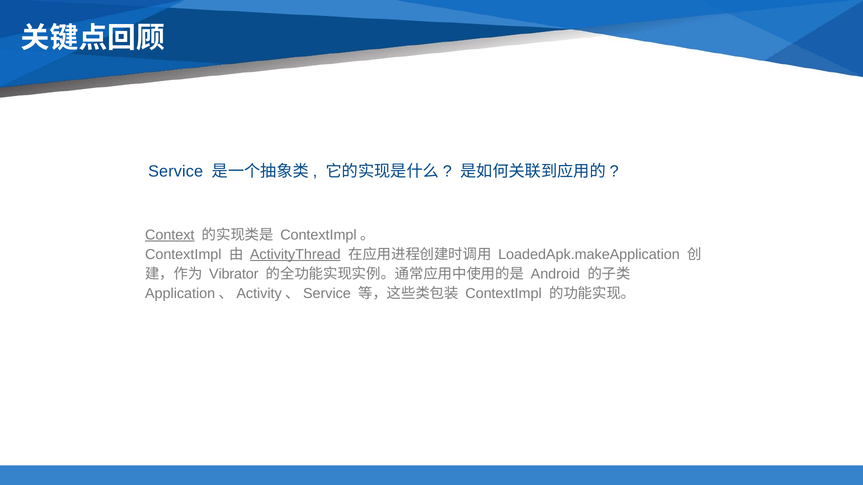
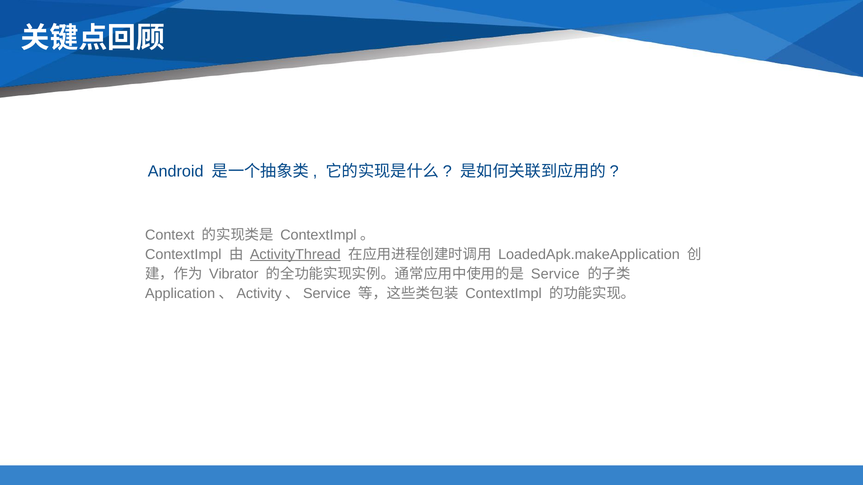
Service: Service -> Android
Context underline: present -> none
Android: Android -> Service
